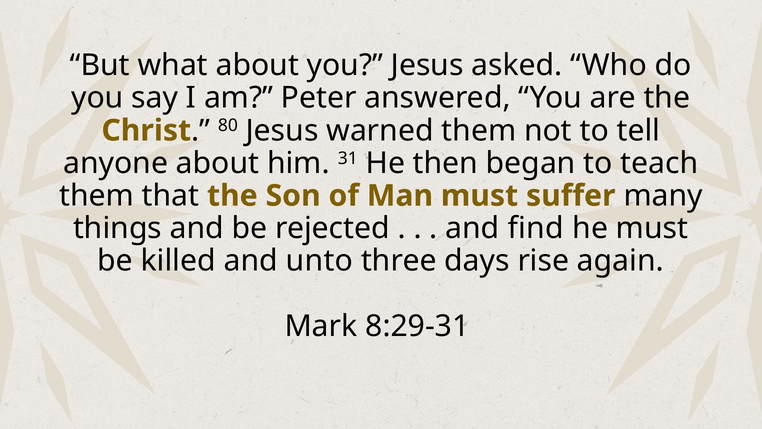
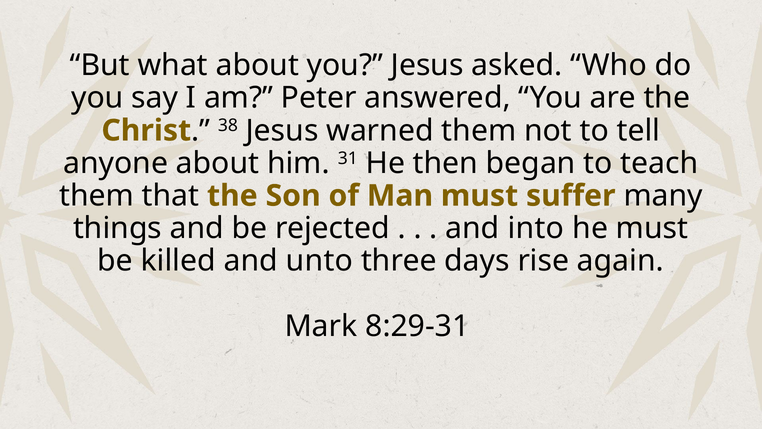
80: 80 -> 38
find: find -> into
